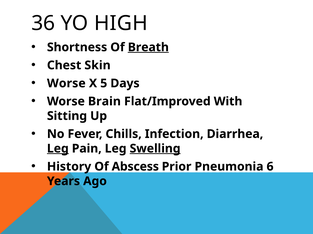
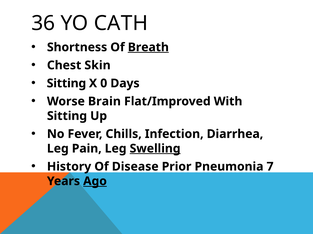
HIGH: HIGH -> CATH
Worse at (66, 84): Worse -> Sitting
5: 5 -> 0
Leg at (58, 149) underline: present -> none
Abscess: Abscess -> Disease
6: 6 -> 7
Ago underline: none -> present
